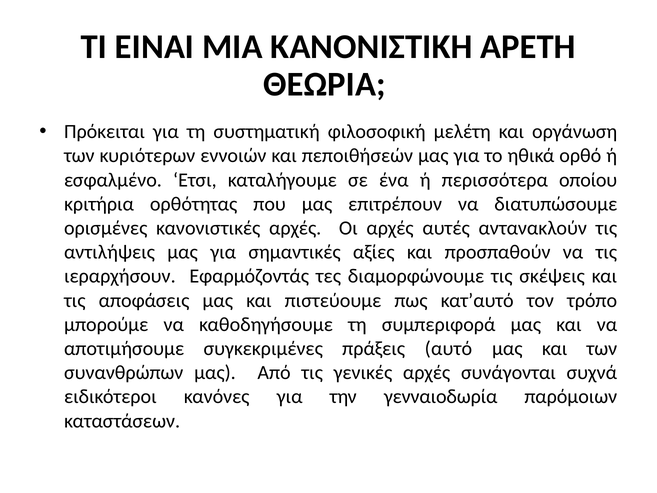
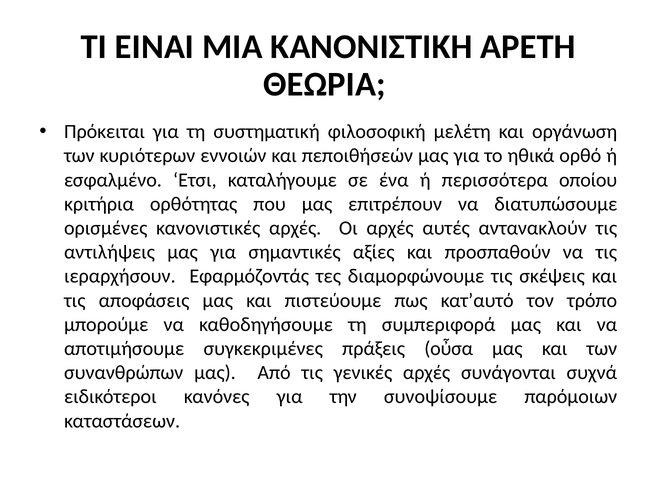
αυτό: αυτό -> οὖσα
γενναιοδωρία: γενναιοδωρία -> συνοψίσουμε
